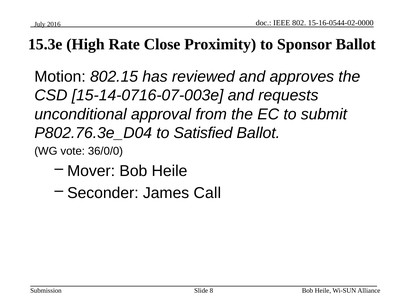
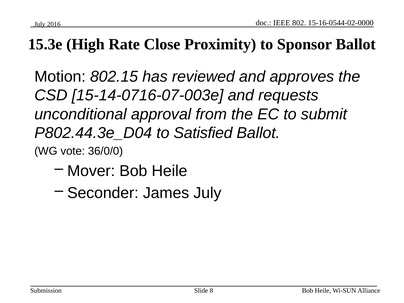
P802.76.3e_D04: P802.76.3e_D04 -> P802.44.3e_D04
James Call: Call -> July
